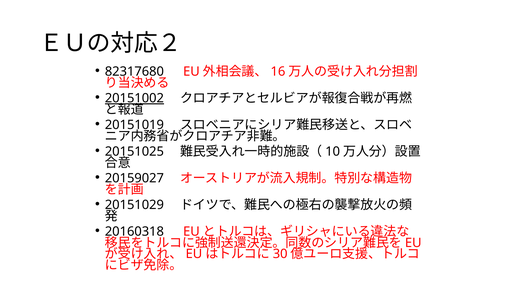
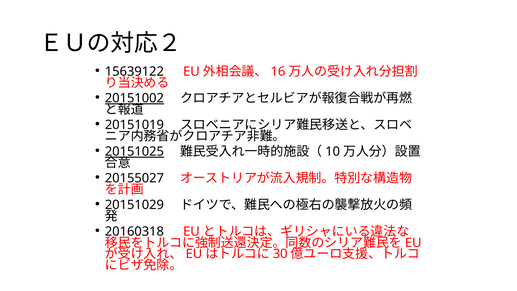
82317680: 82317680 -> 15639122
20151025 underline: none -> present
20159027: 20159027 -> 20155027
